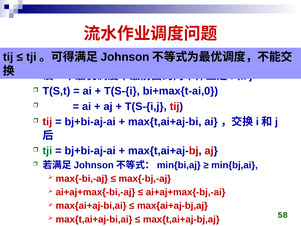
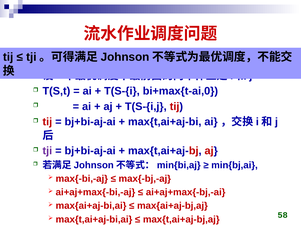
tji at (47, 151) colour: green -> purple
